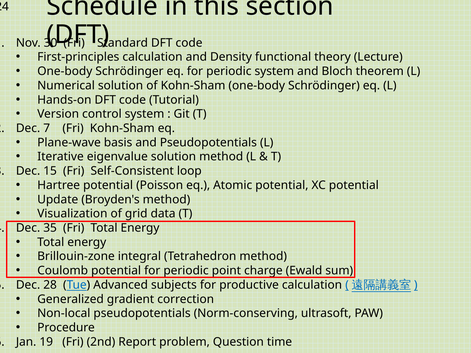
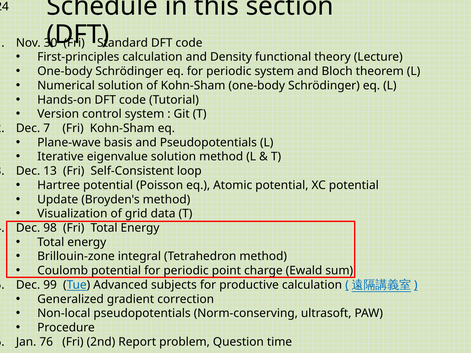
15: 15 -> 13
35: 35 -> 98
28: 28 -> 99
19: 19 -> 76
